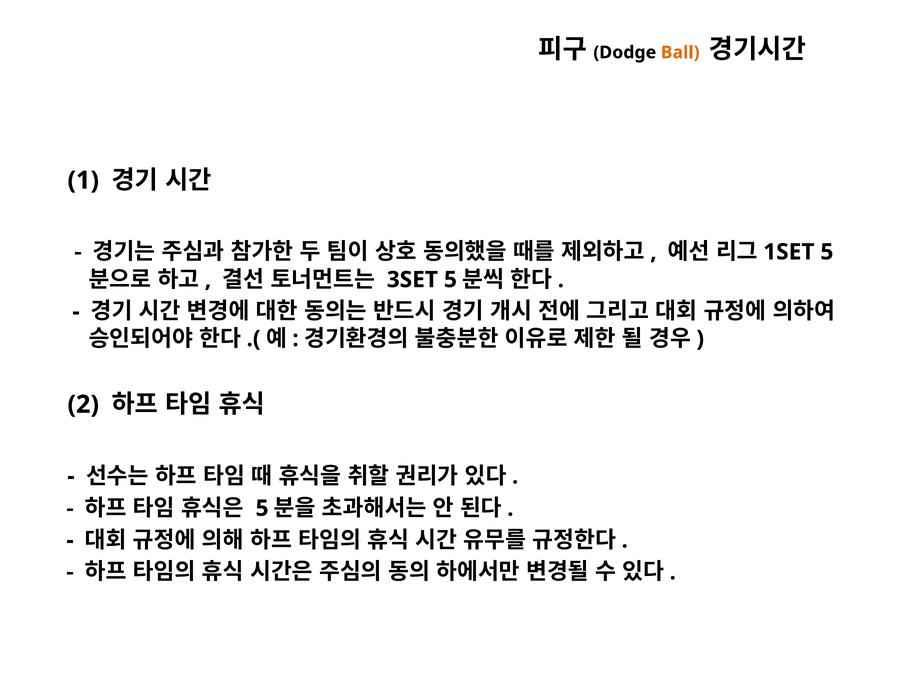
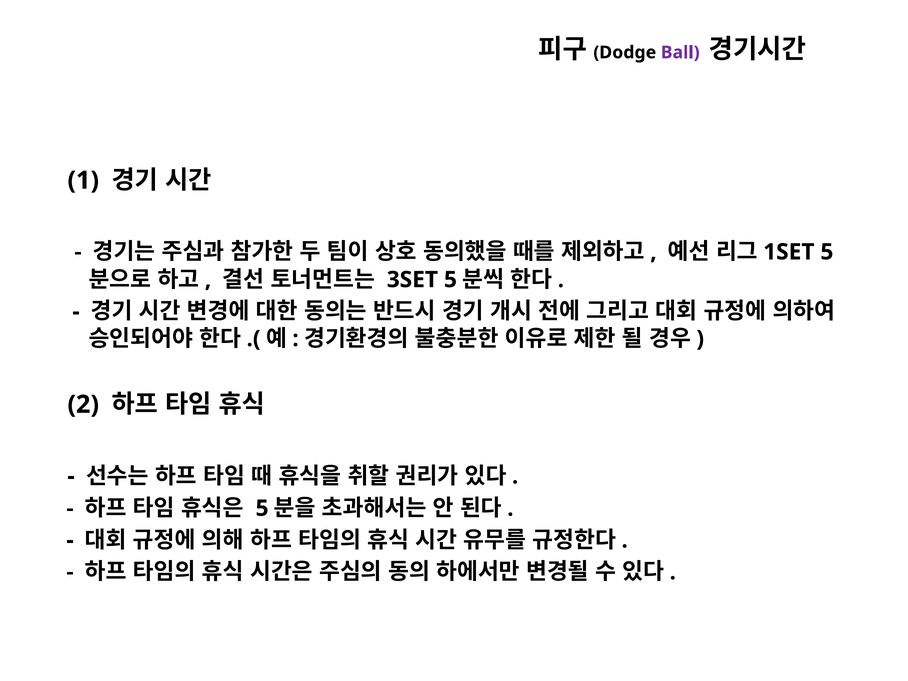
Ball colour: orange -> purple
